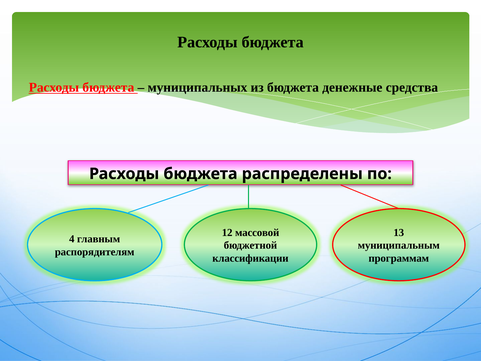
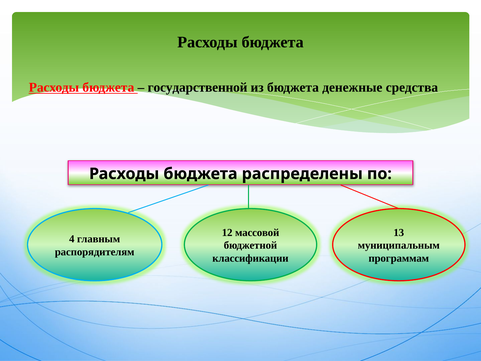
муниципальных: муниципальных -> государственной
